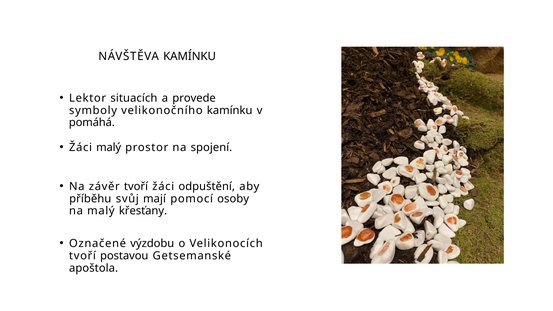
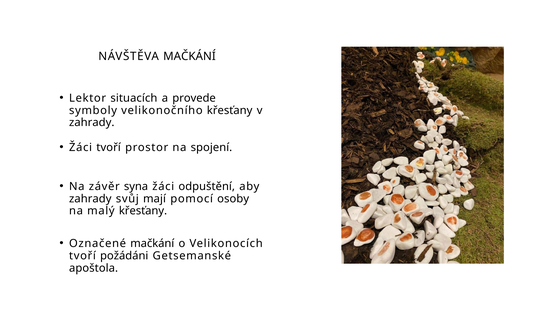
NÁVŠTĚVA KAMÍNKU: KAMÍNKU -> MAČKÁNÍ
velikonočního kamínku: kamínku -> křesťany
pomáhá at (92, 123): pomáhá -> zahrady
Žáci malý: malý -> tvoří
závěr tvoří: tvoří -> syna
příběhu at (90, 199): příběhu -> zahrady
Označené výzdobu: výzdobu -> mačkání
postavou: postavou -> požádáni
